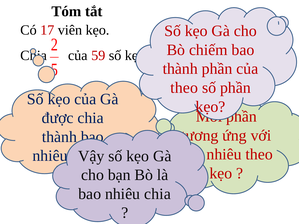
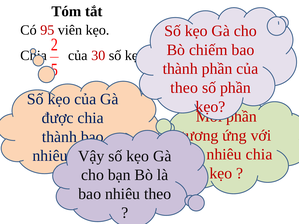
17: 17 -> 95
59: 59 -> 30
nhiêu theo: theo -> chia
nhiêu chia: chia -> theo
